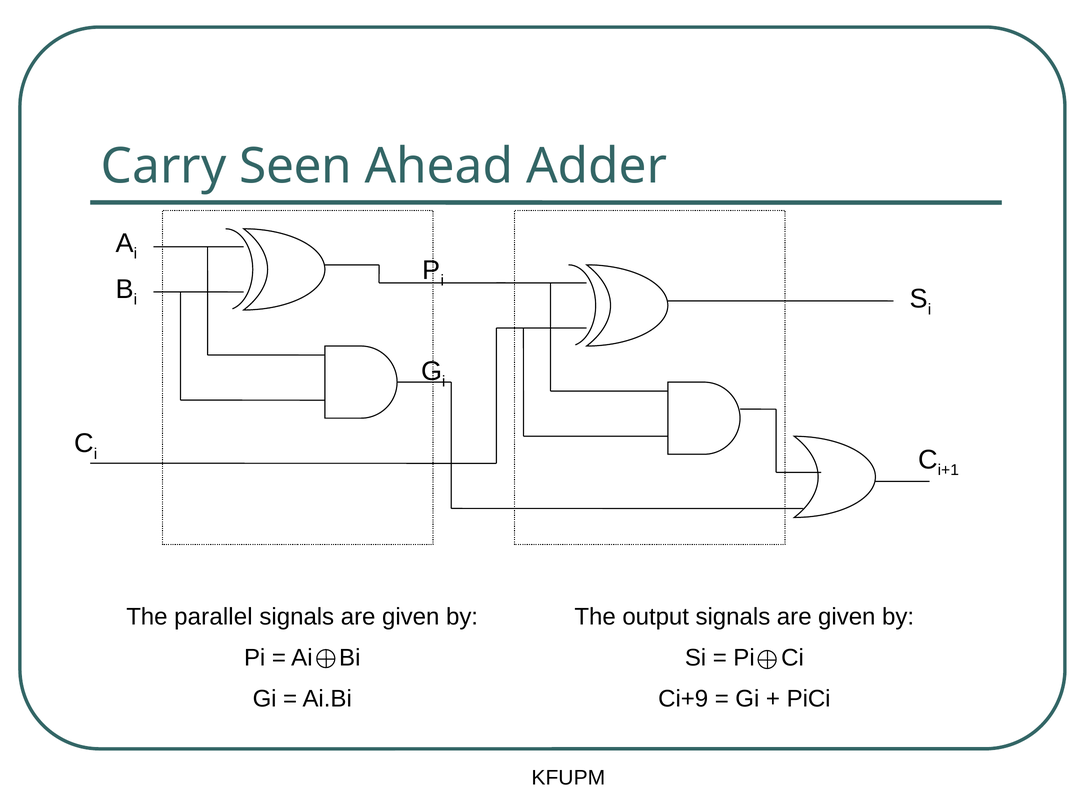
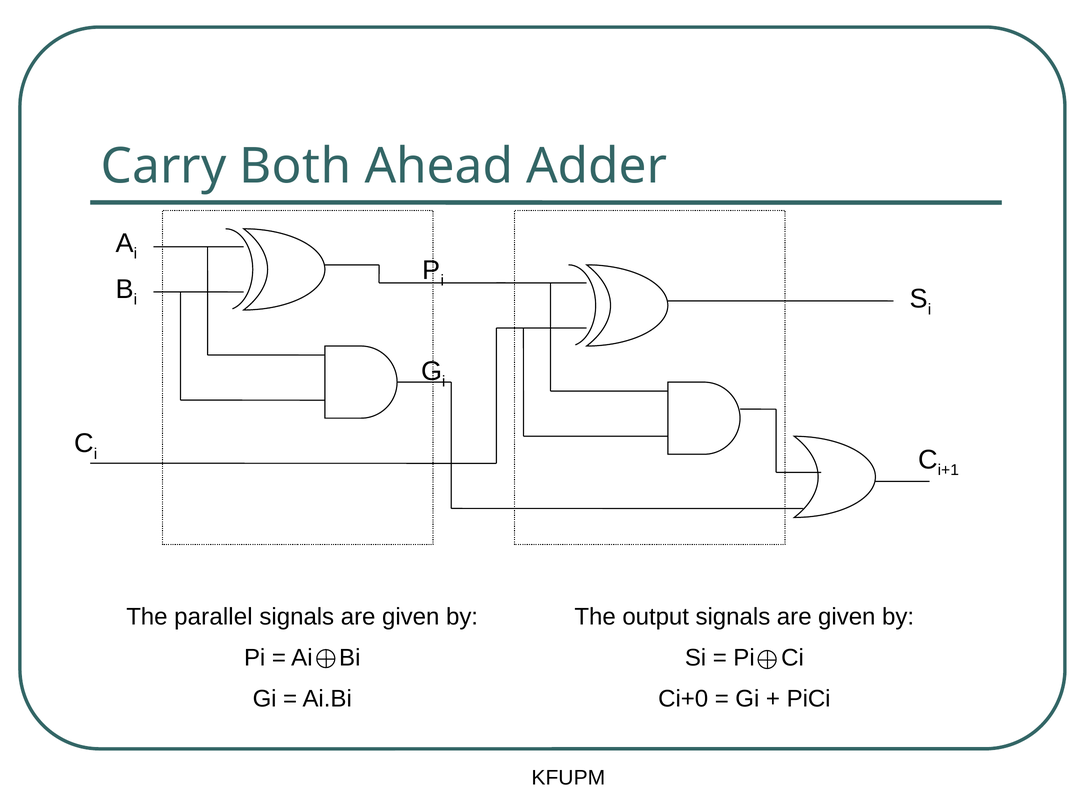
Seen: Seen -> Both
Ci+9: Ci+9 -> Ci+0
